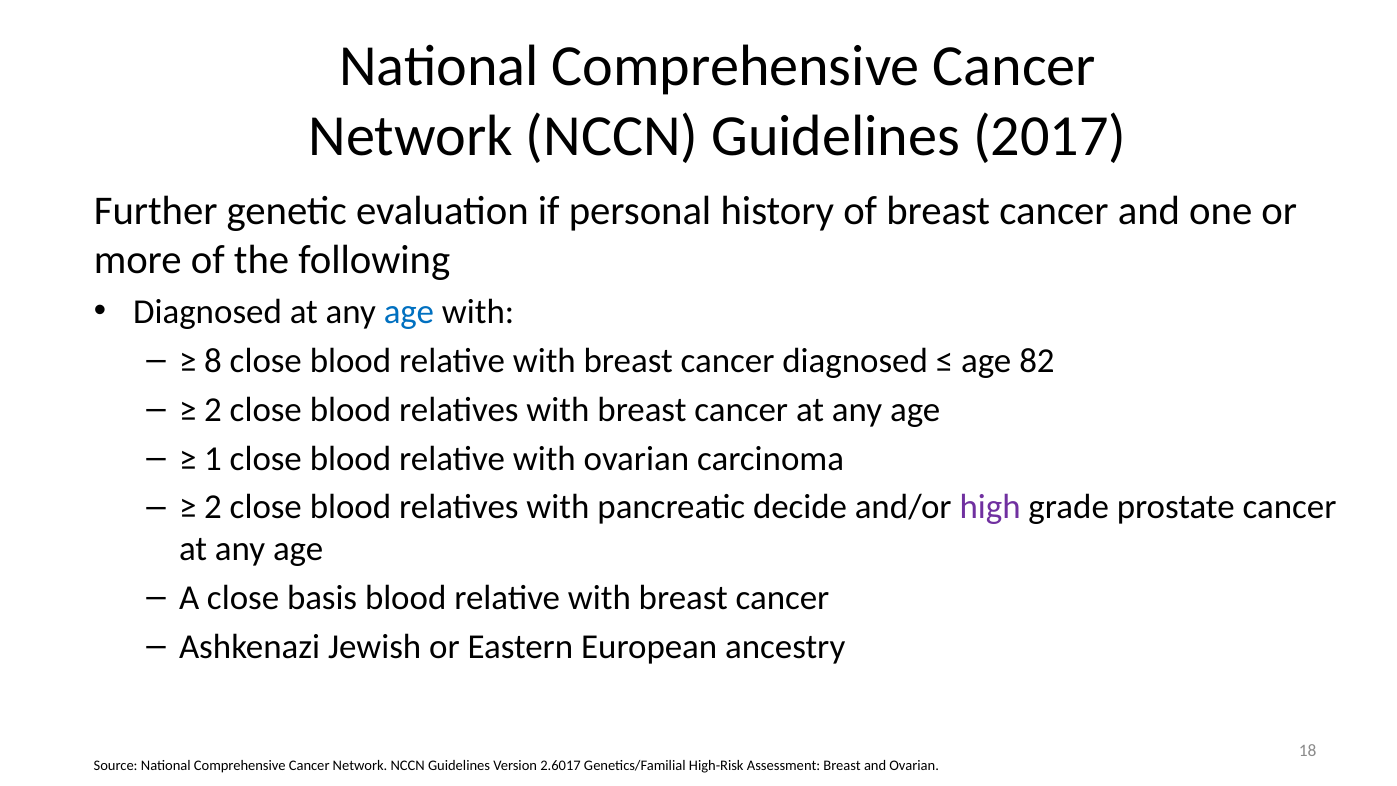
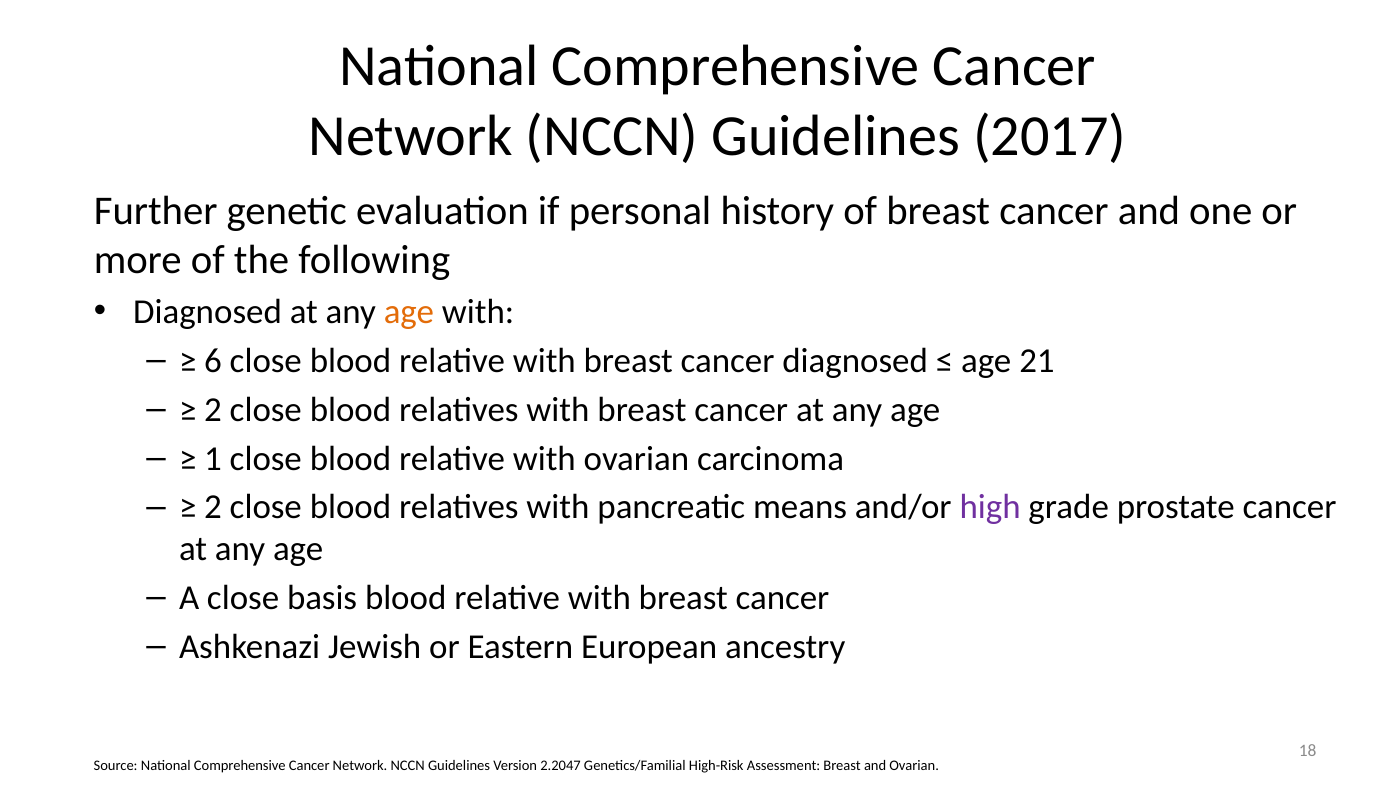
age at (409, 312) colour: blue -> orange
8: 8 -> 6
82: 82 -> 21
decide: decide -> means
2.6017: 2.6017 -> 2.2047
